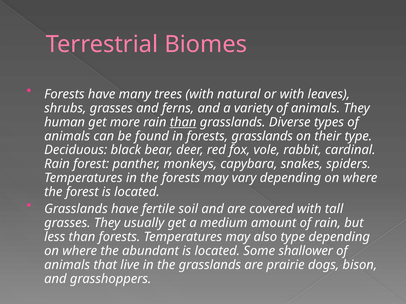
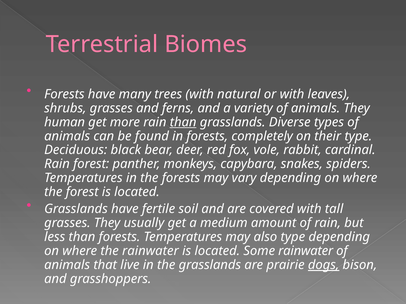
forests grasslands: grasslands -> completely
the abundant: abundant -> rainwater
Some shallower: shallower -> rainwater
dogs underline: none -> present
